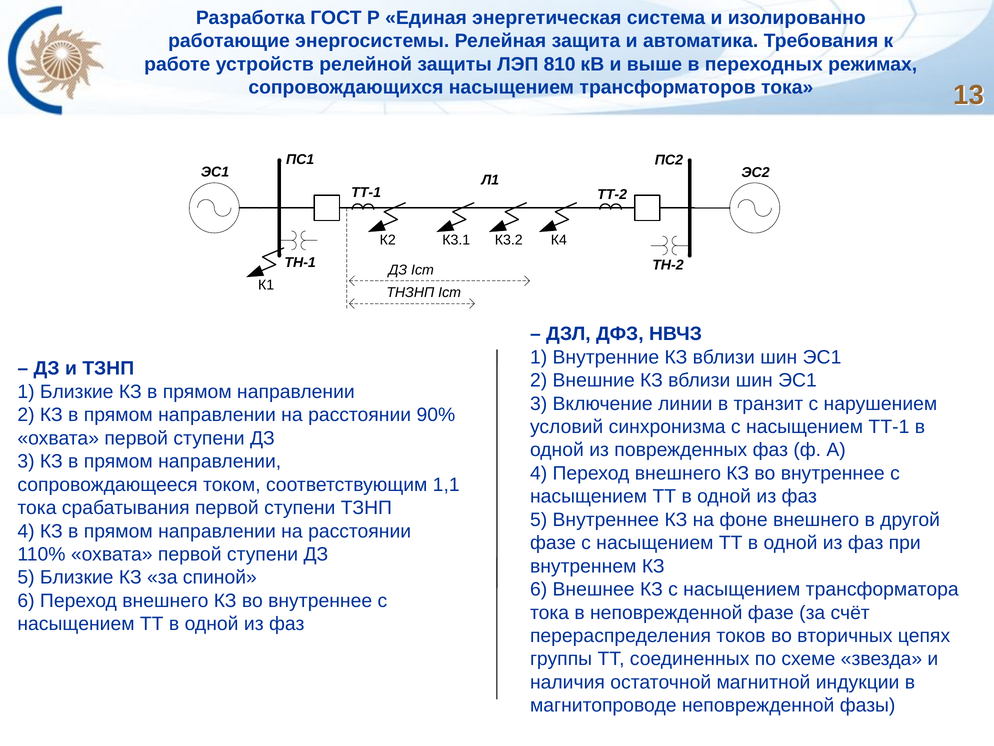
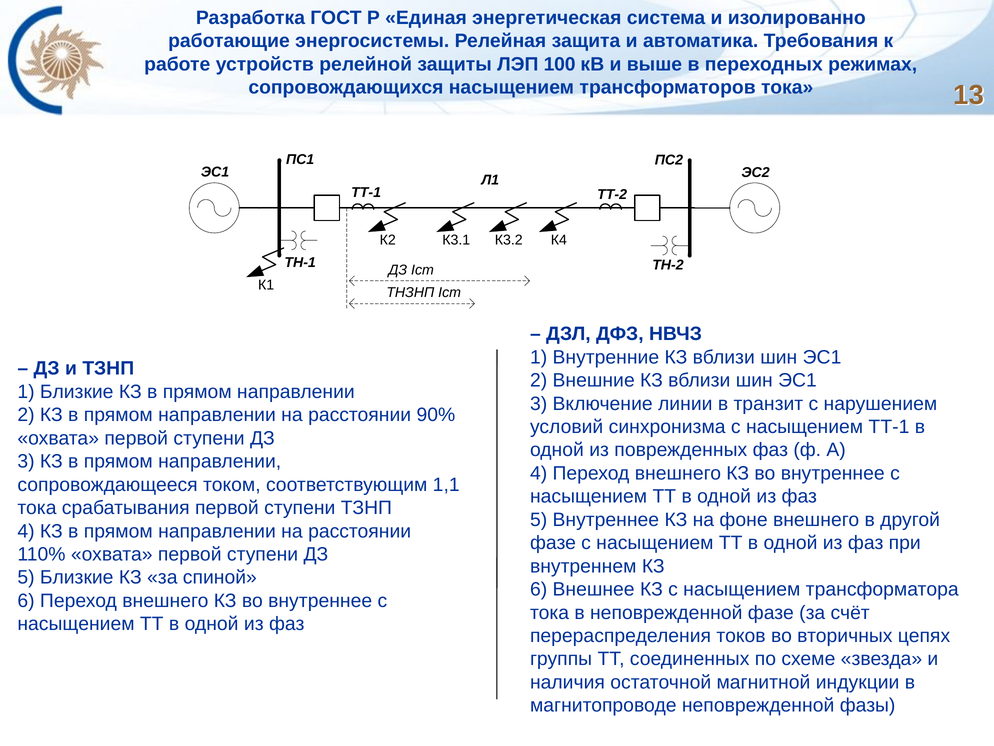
810: 810 -> 100
